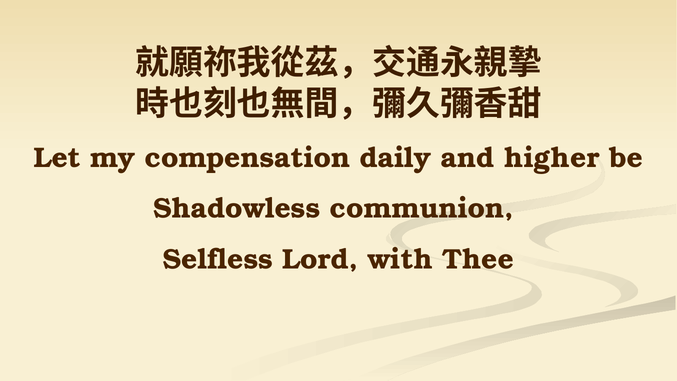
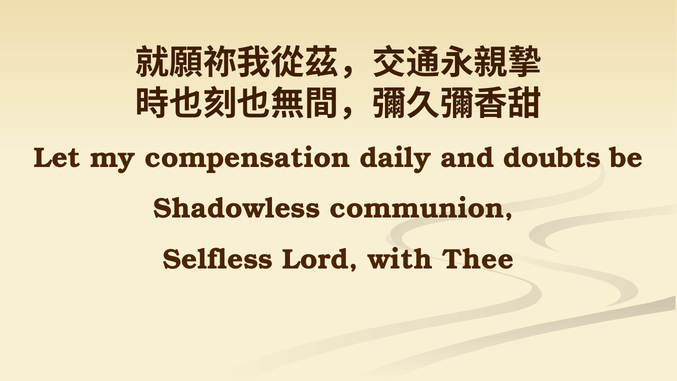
higher: higher -> doubts
